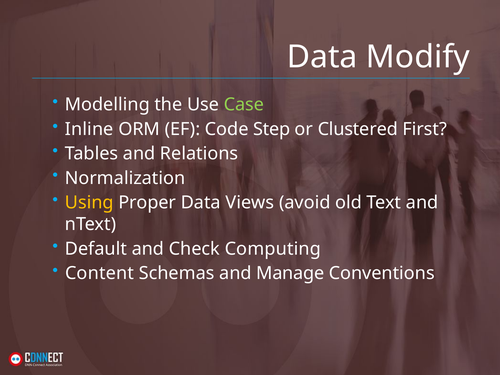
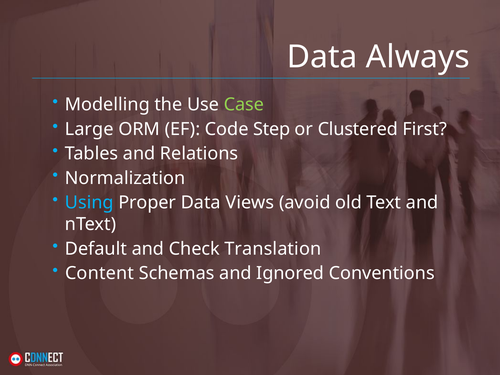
Modify: Modify -> Always
Inline: Inline -> Large
Using colour: yellow -> light blue
Computing: Computing -> Translation
Manage: Manage -> Ignored
